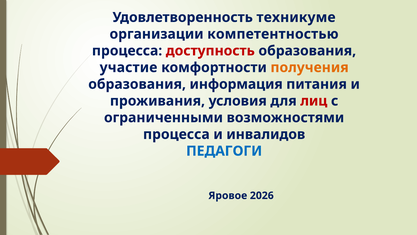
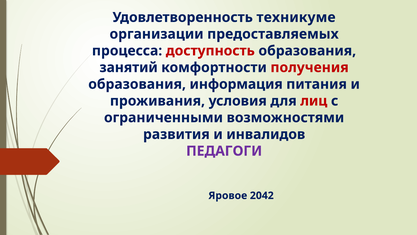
компетентностью: компетентностью -> предоставляемых
участие: участие -> занятий
получения colour: orange -> red
процесса at (176, 134): процесса -> развития
ПЕДАГОГИ colour: blue -> purple
2026: 2026 -> 2042
